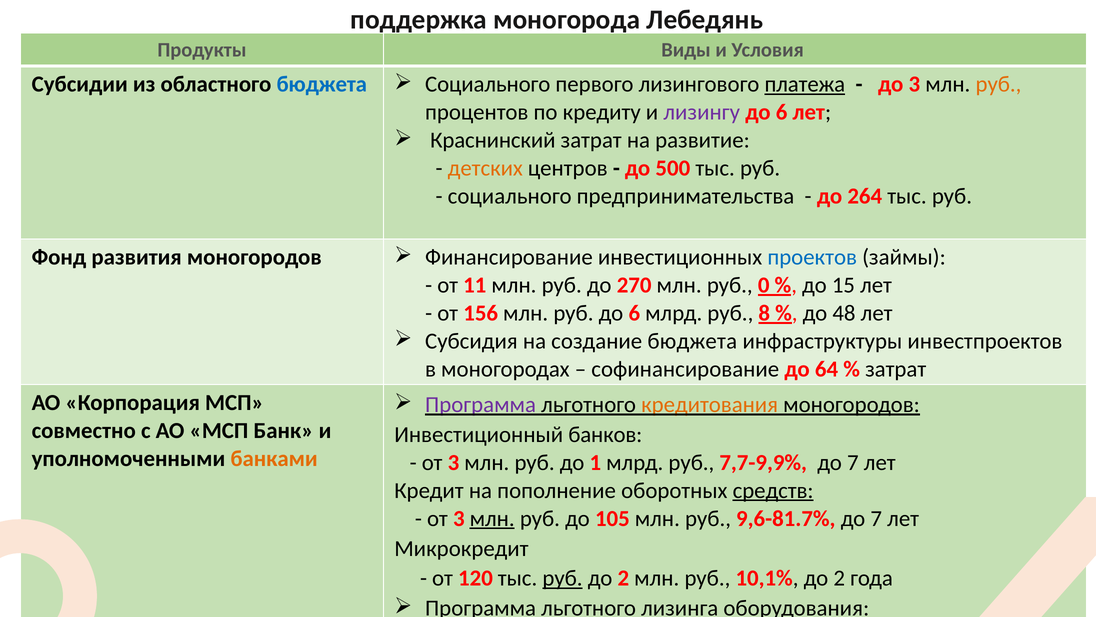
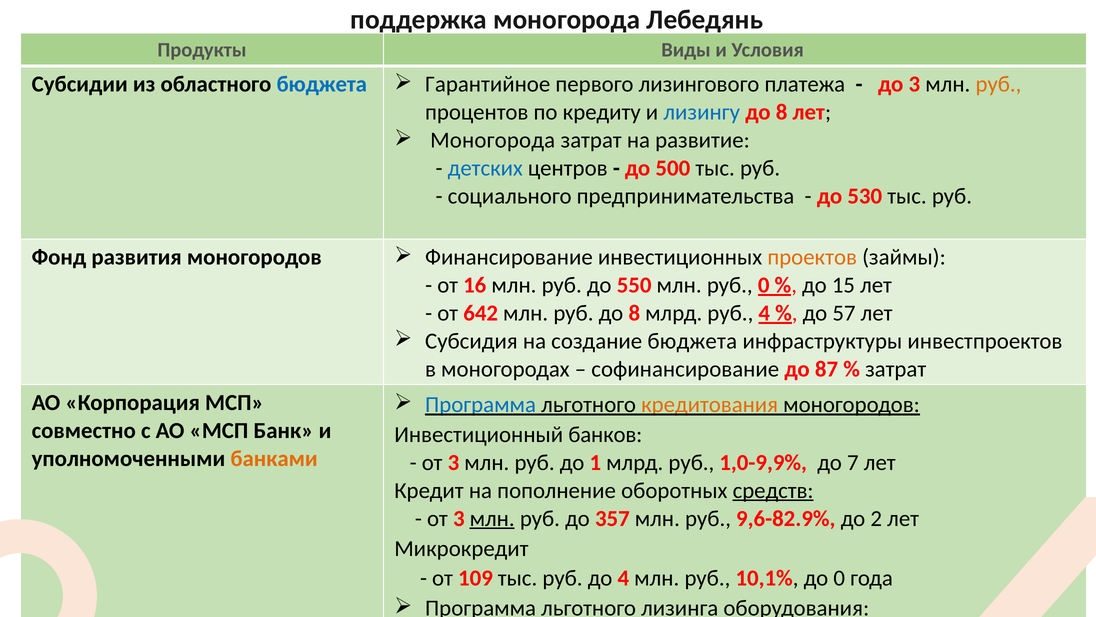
Социального at (488, 84): Социального -> Гарантийное
платежа underline: present -> none
лизингу colour: purple -> blue
6 at (782, 112): 6 -> 8
Краснинский at (493, 140): Краснинский -> Моногорода
детских colour: orange -> blue
264: 264 -> 530
проектов colour: blue -> orange
11: 11 -> 16
270: 270 -> 550
156: 156 -> 642
руб до 6: 6 -> 8
руб 8: 8 -> 4
48: 48 -> 57
64: 64 -> 87
Программа at (481, 404) colour: purple -> blue
7,7-9,9%: 7,7-9,9% -> 1,0-9,9%
105: 105 -> 357
9,6-81.7%: 9,6-81.7% -> 9,6-82.9%
7 at (876, 518): 7 -> 2
120: 120 -> 109
руб at (563, 578) underline: present -> none
2 at (623, 578): 2 -> 4
10,1% до 2: 2 -> 0
